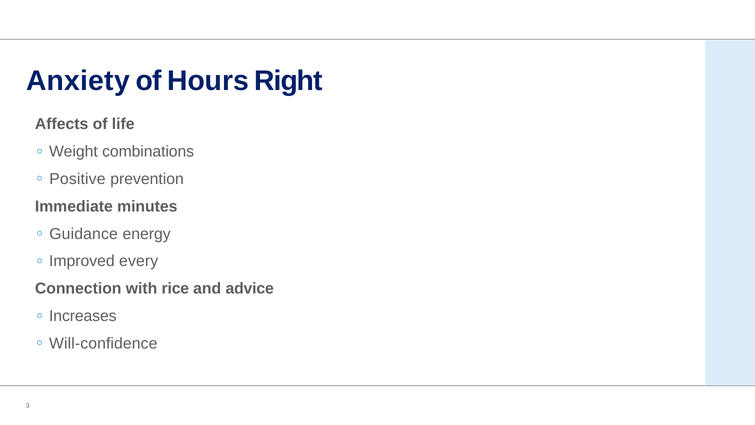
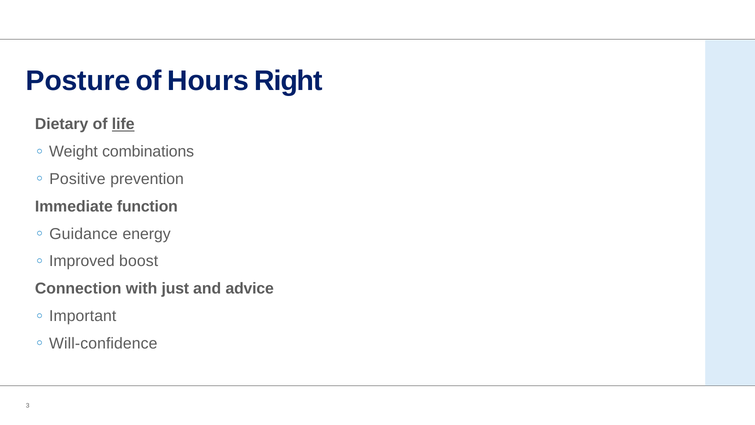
Anxiety: Anxiety -> Posture
Affects: Affects -> Dietary
life underline: none -> present
minutes: minutes -> function
every: every -> boost
rice: rice -> just
Increases: Increases -> Important
